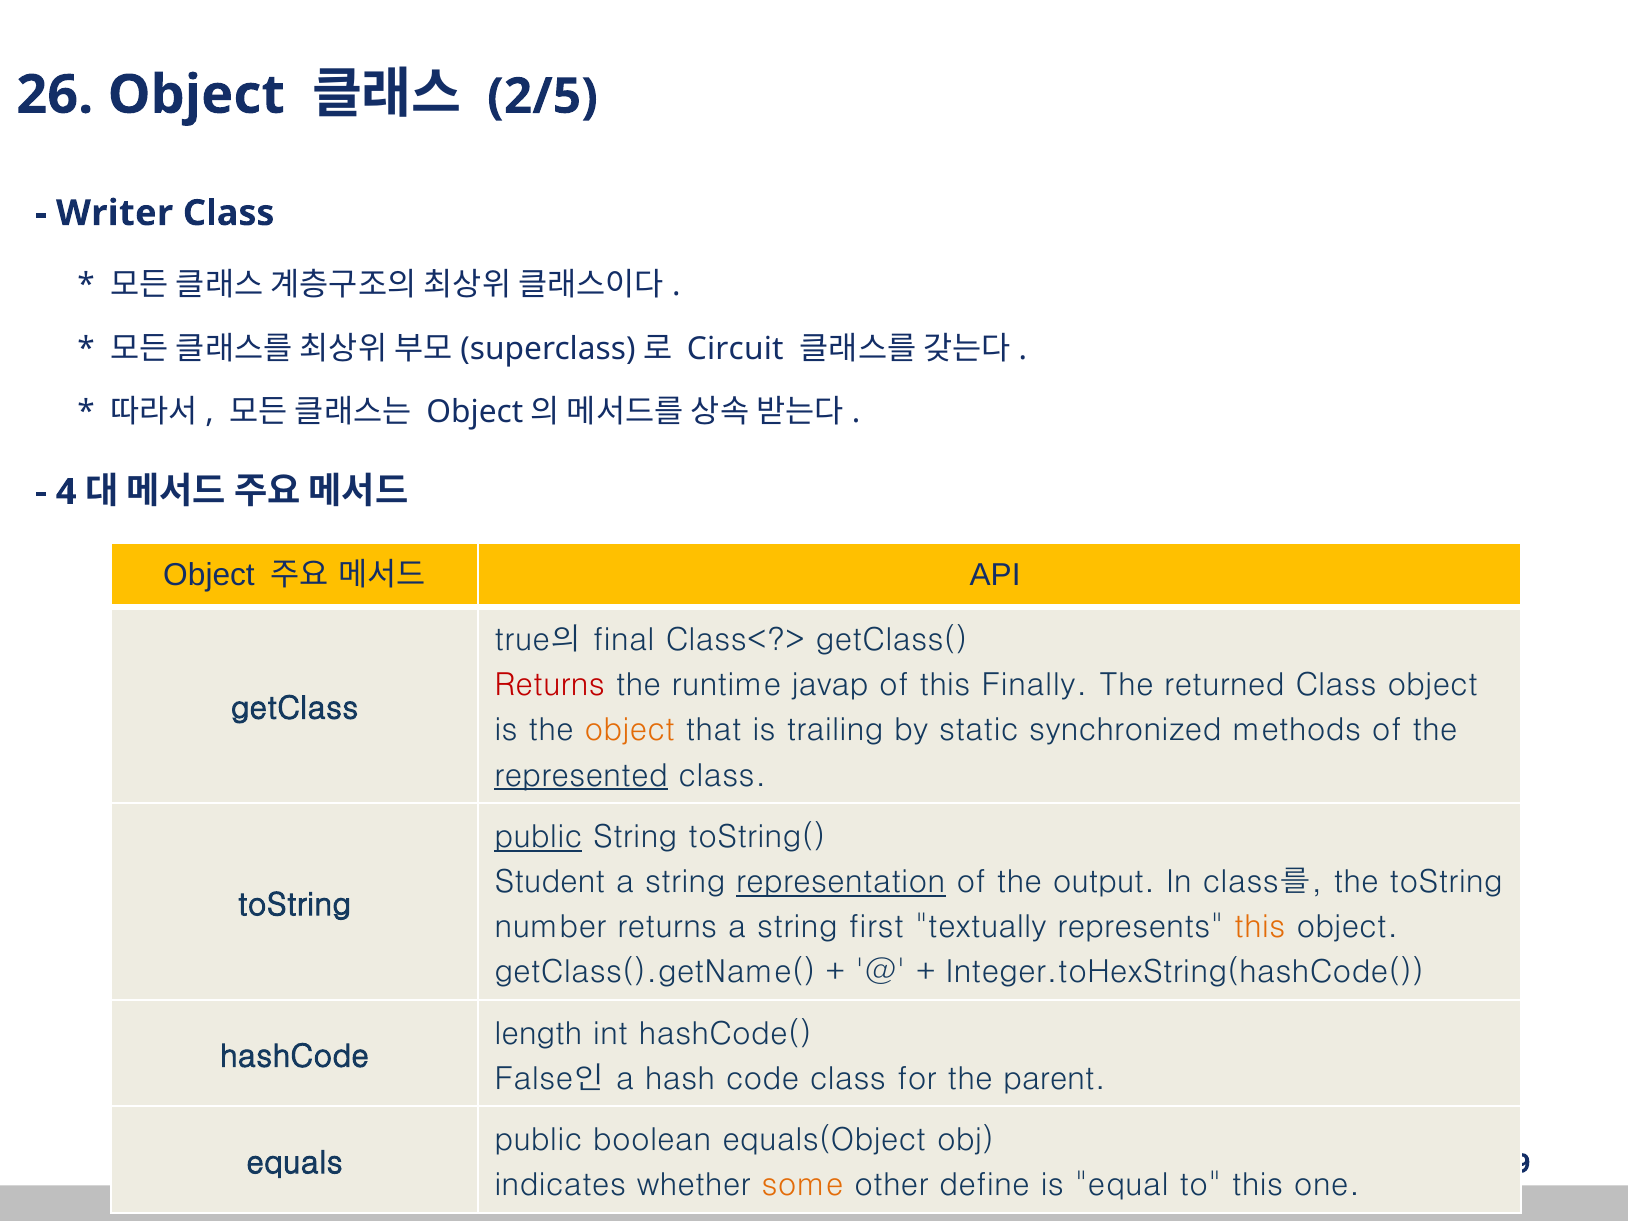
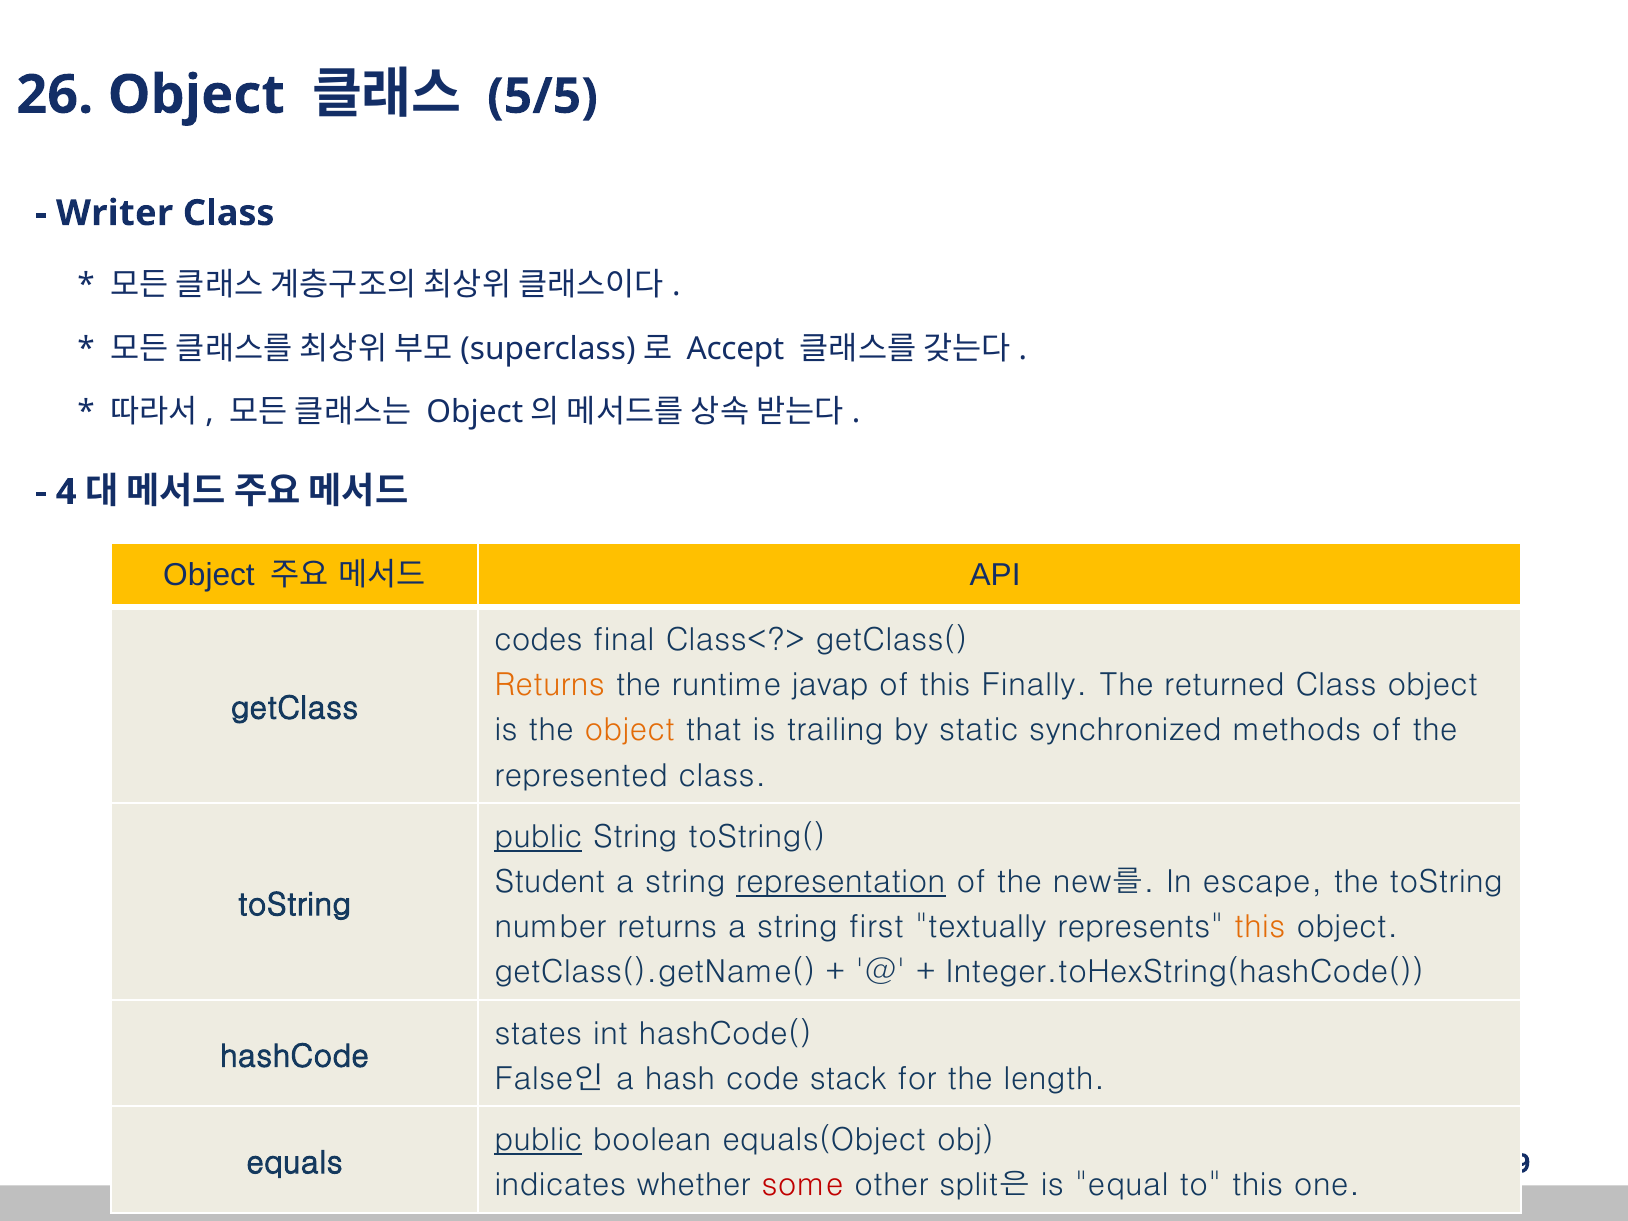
2/5: 2/5 -> 5/5
Circuit: Circuit -> Accept
true의: true의 -> codes
Returns at (550, 685) colour: red -> orange
represented underline: present -> none
output: output -> new를
class를: class를 -> escape
length: length -> states
code class: class -> stack
parent: parent -> length
public at (538, 1140) underline: none -> present
some colour: orange -> red
define: define -> split은
